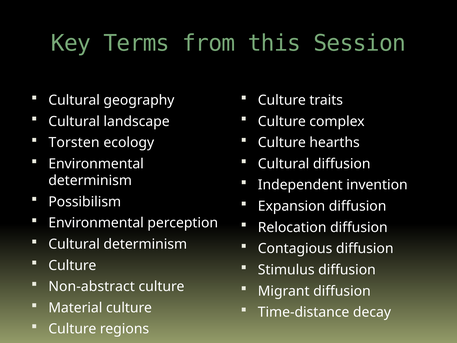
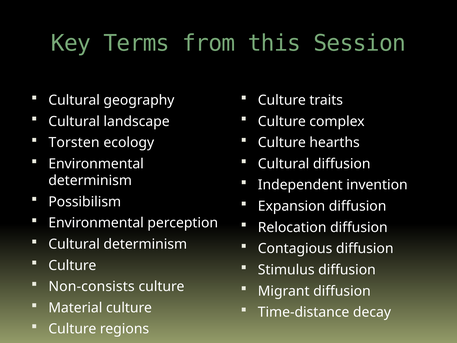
Non-abstract: Non-abstract -> Non-consists
